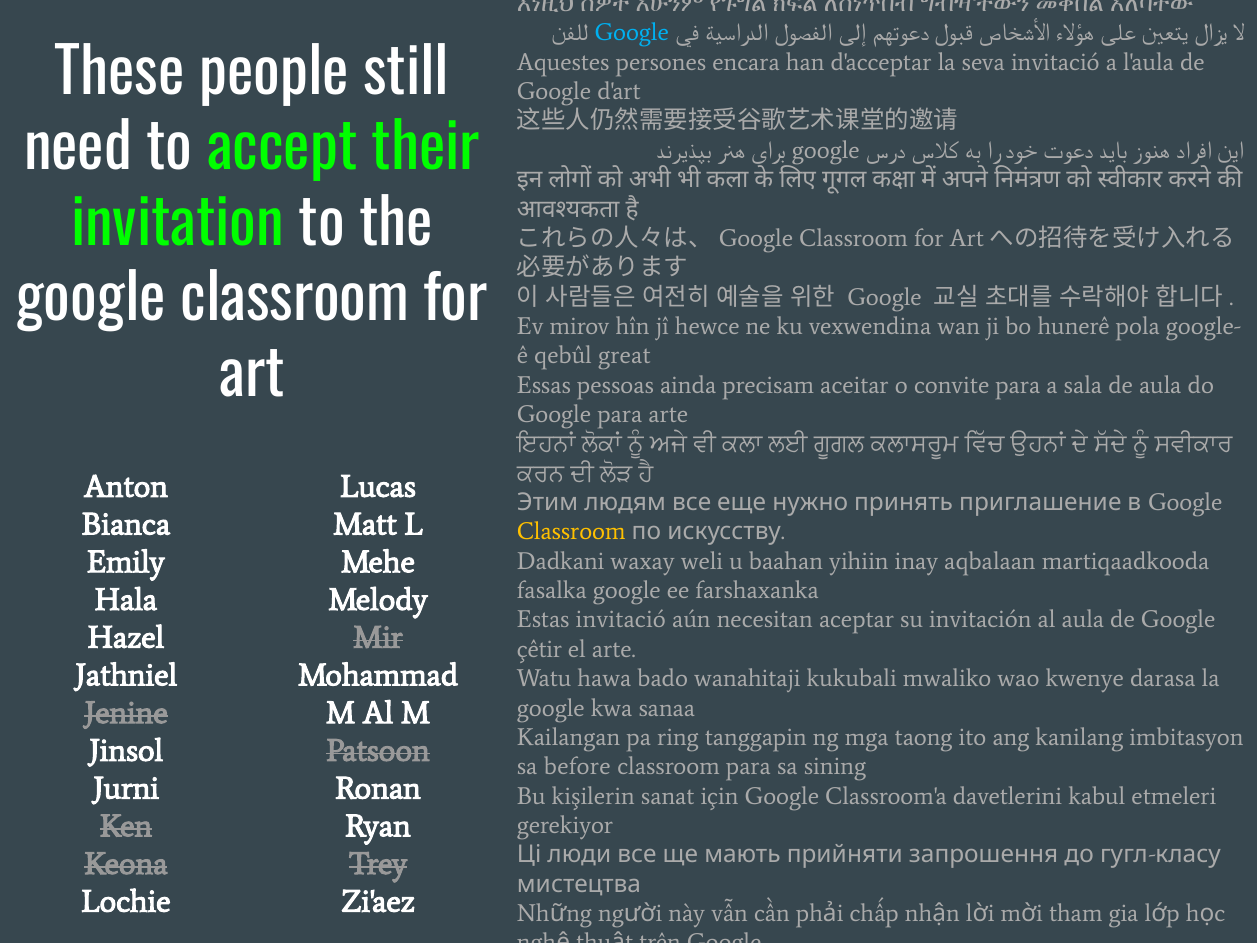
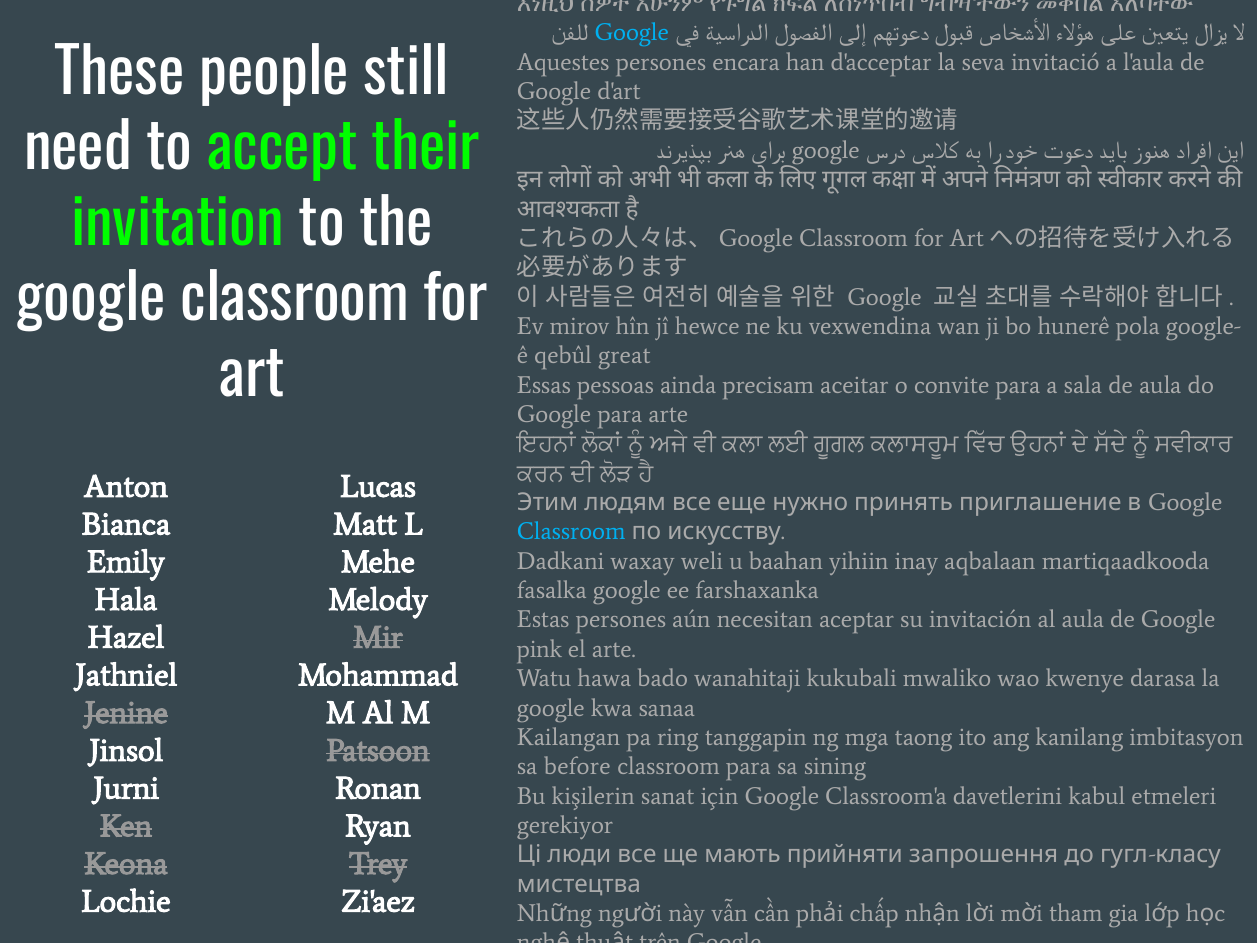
Classroom at (571, 532) colour: yellow -> light blue
Estas invitació: invitació -> persones
çêtir: çêtir -> pink
